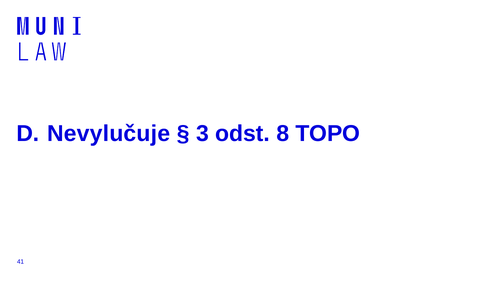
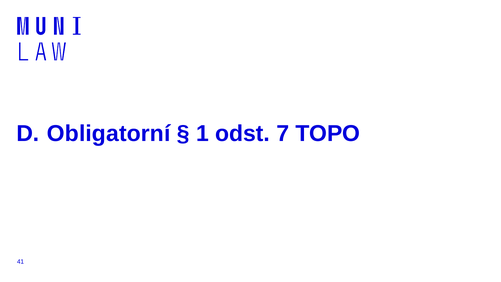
Nevylučuje: Nevylučuje -> Obligatorní
3: 3 -> 1
8: 8 -> 7
